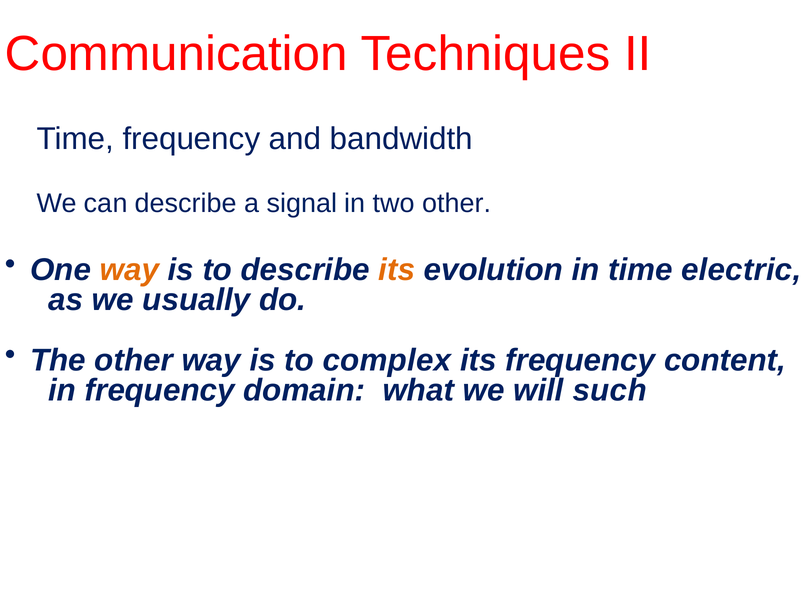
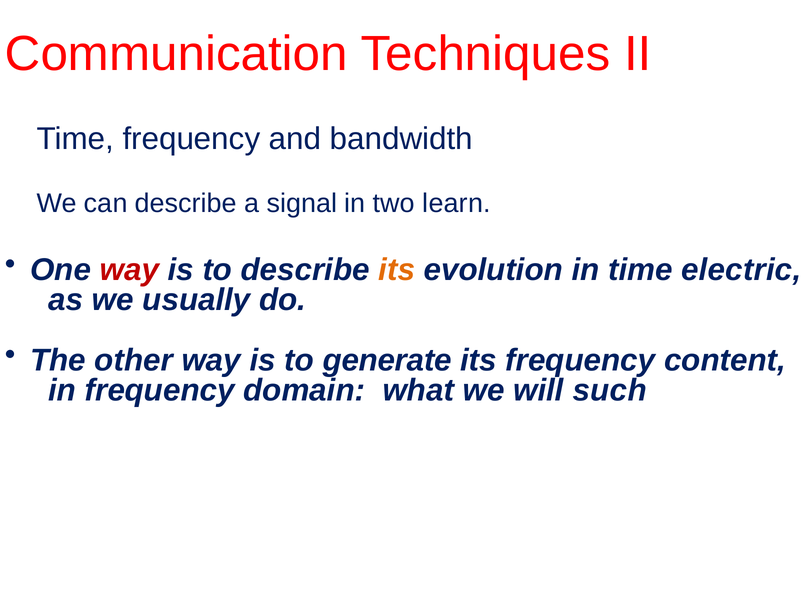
two other: other -> learn
way at (129, 270) colour: orange -> red
complex: complex -> generate
